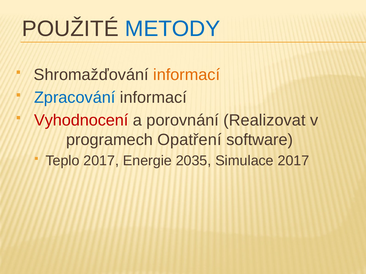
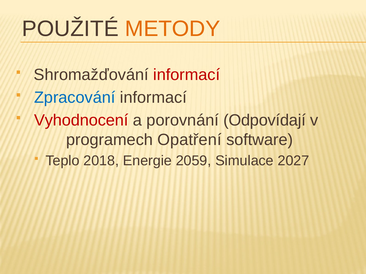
METODY colour: blue -> orange
informací at (187, 75) colour: orange -> red
Realizovat: Realizovat -> Odpovídají
Teplo 2017: 2017 -> 2018
2035: 2035 -> 2059
Simulace 2017: 2017 -> 2027
